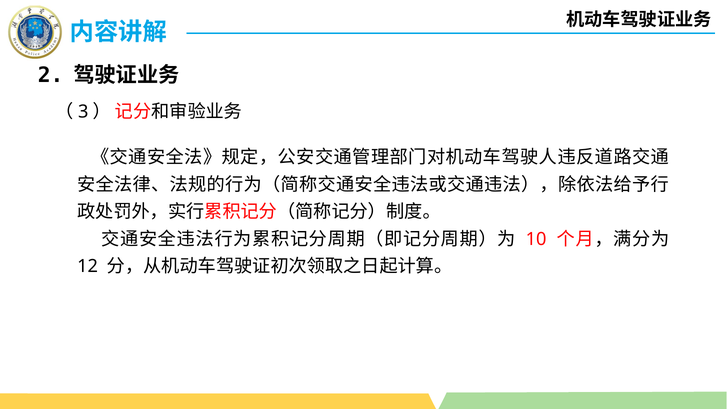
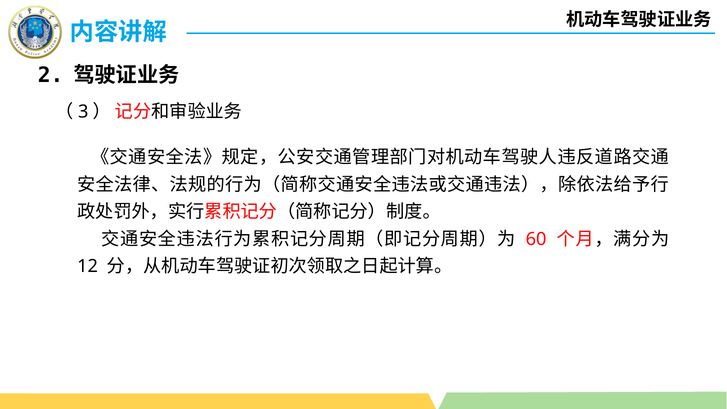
10: 10 -> 60
